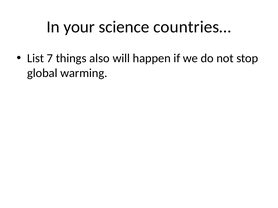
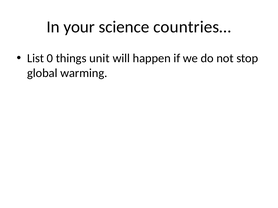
7: 7 -> 0
also: also -> unit
